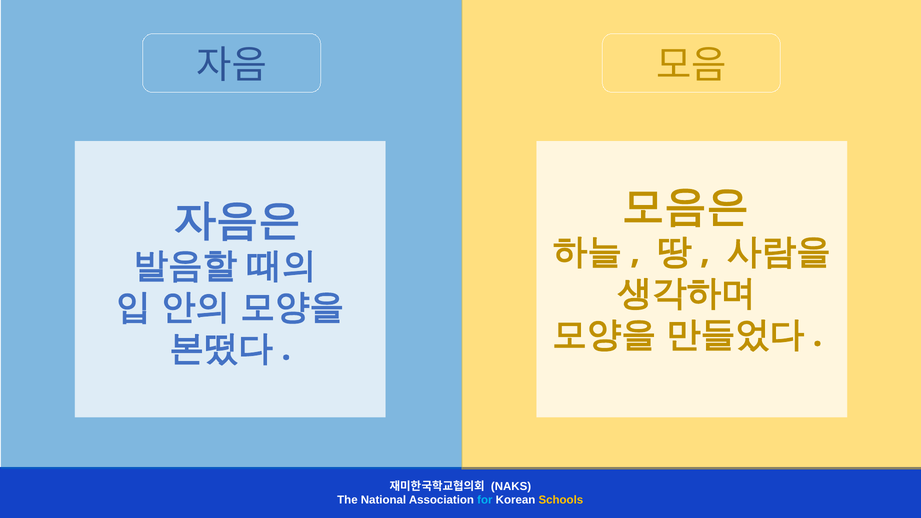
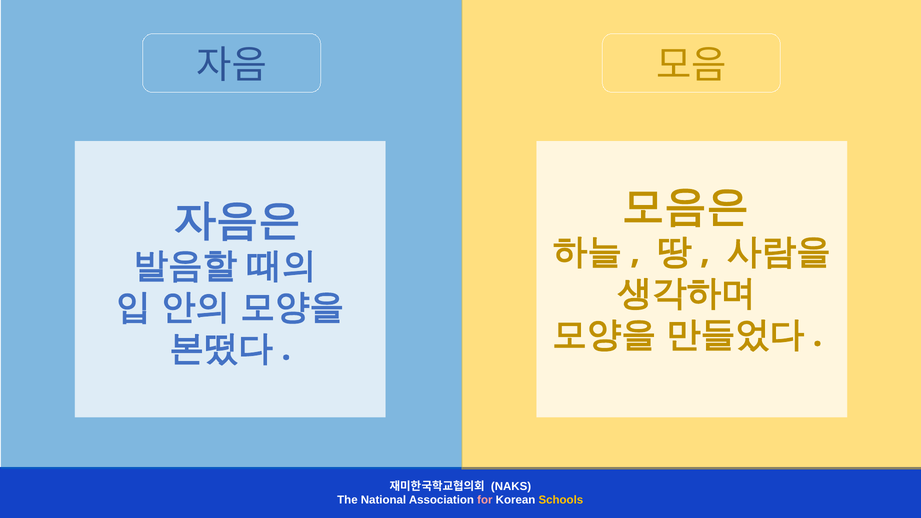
for colour: light blue -> pink
